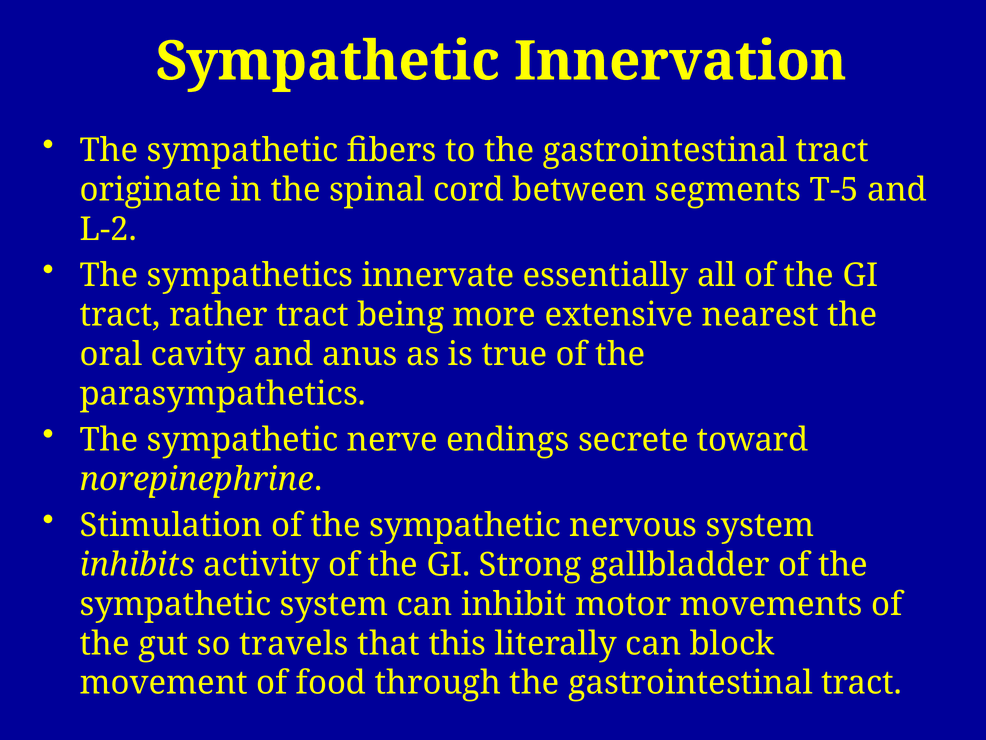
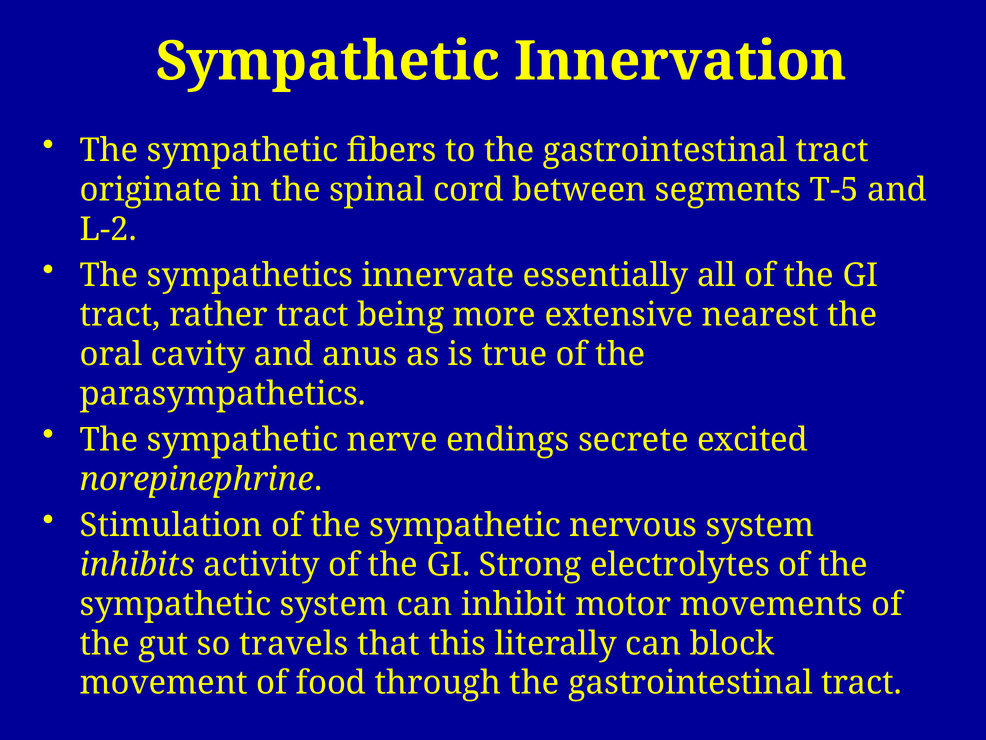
toward: toward -> excited
gallbladder: gallbladder -> electrolytes
